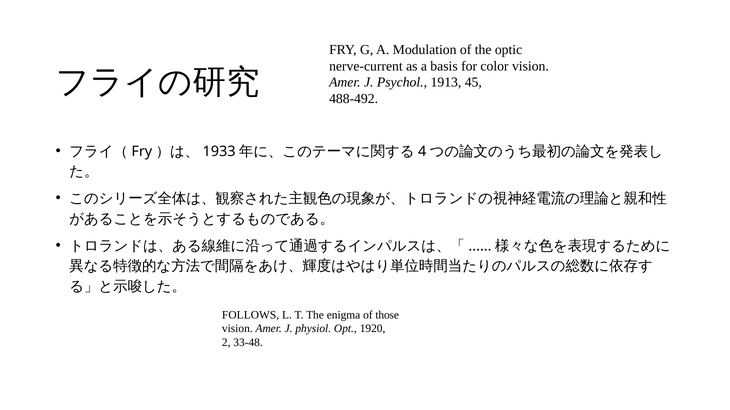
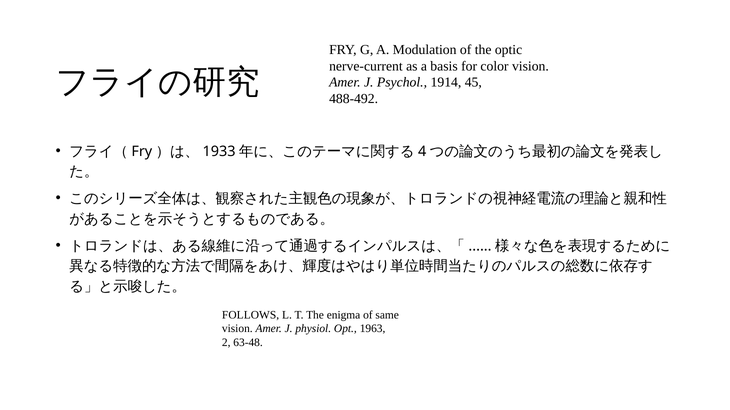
1913: 1913 -> 1914
those: those -> same
1920: 1920 -> 1963
33-48: 33-48 -> 63-48
